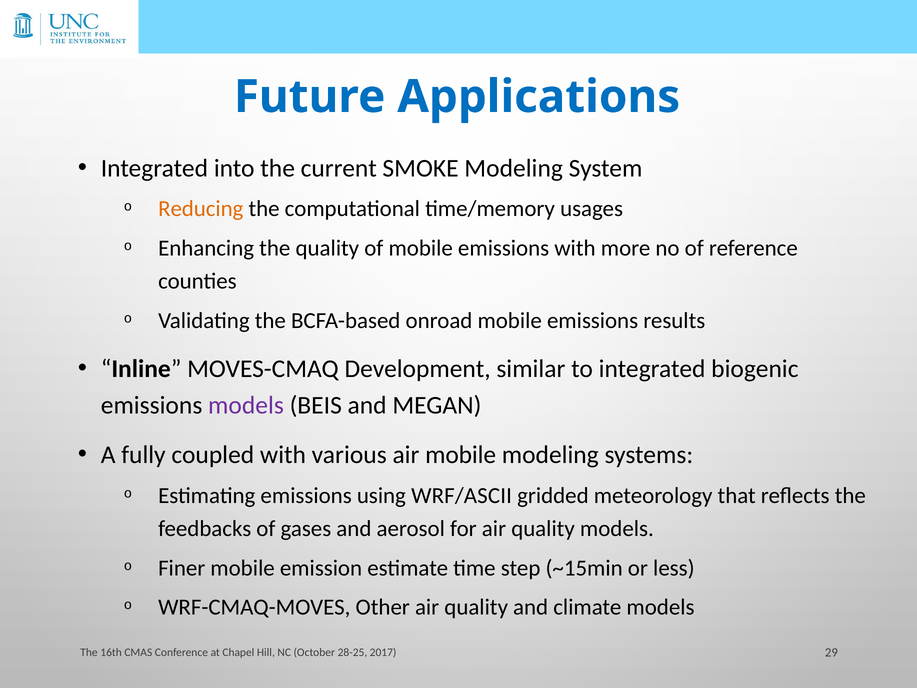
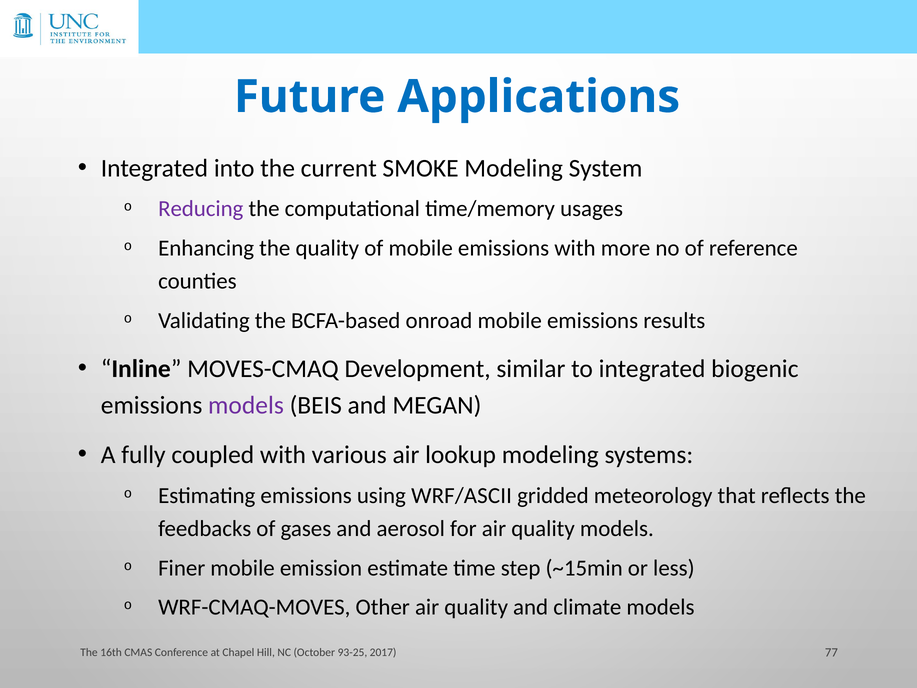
Reducing colour: orange -> purple
air mobile: mobile -> lookup
28-25: 28-25 -> 93-25
29: 29 -> 77
